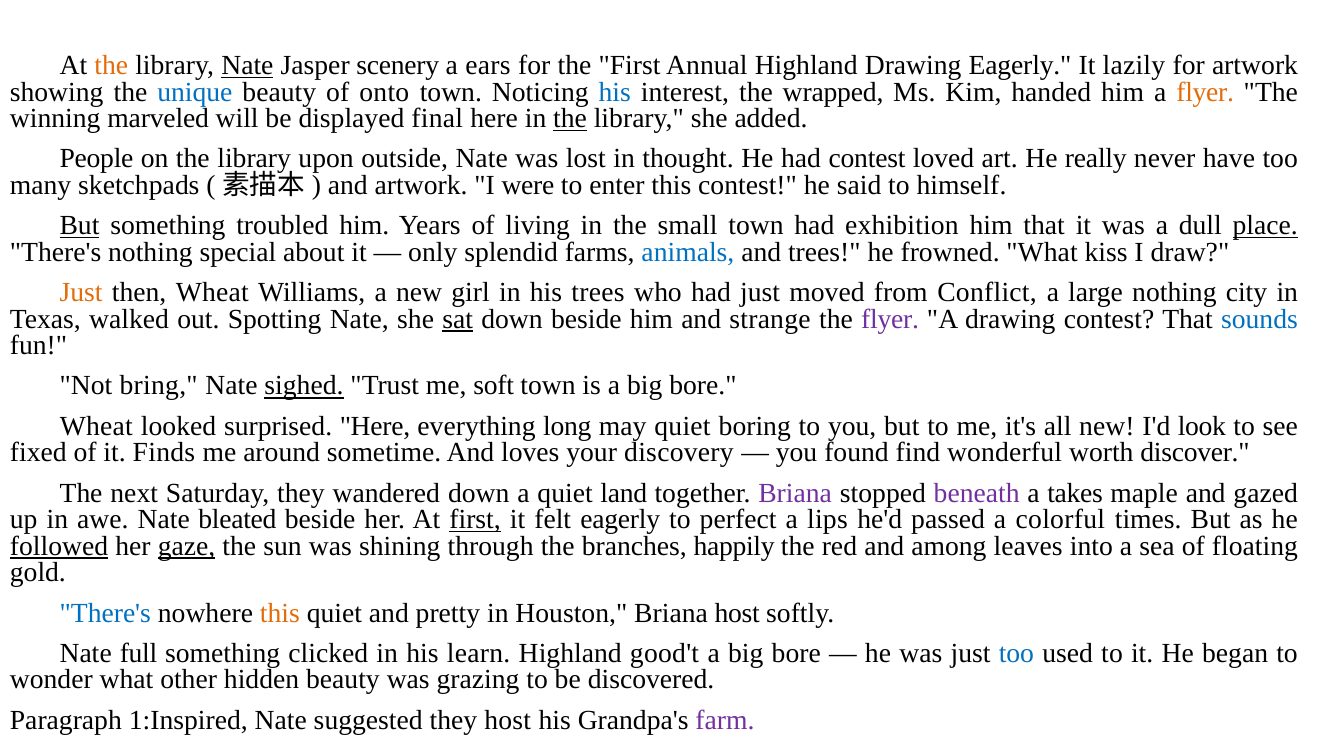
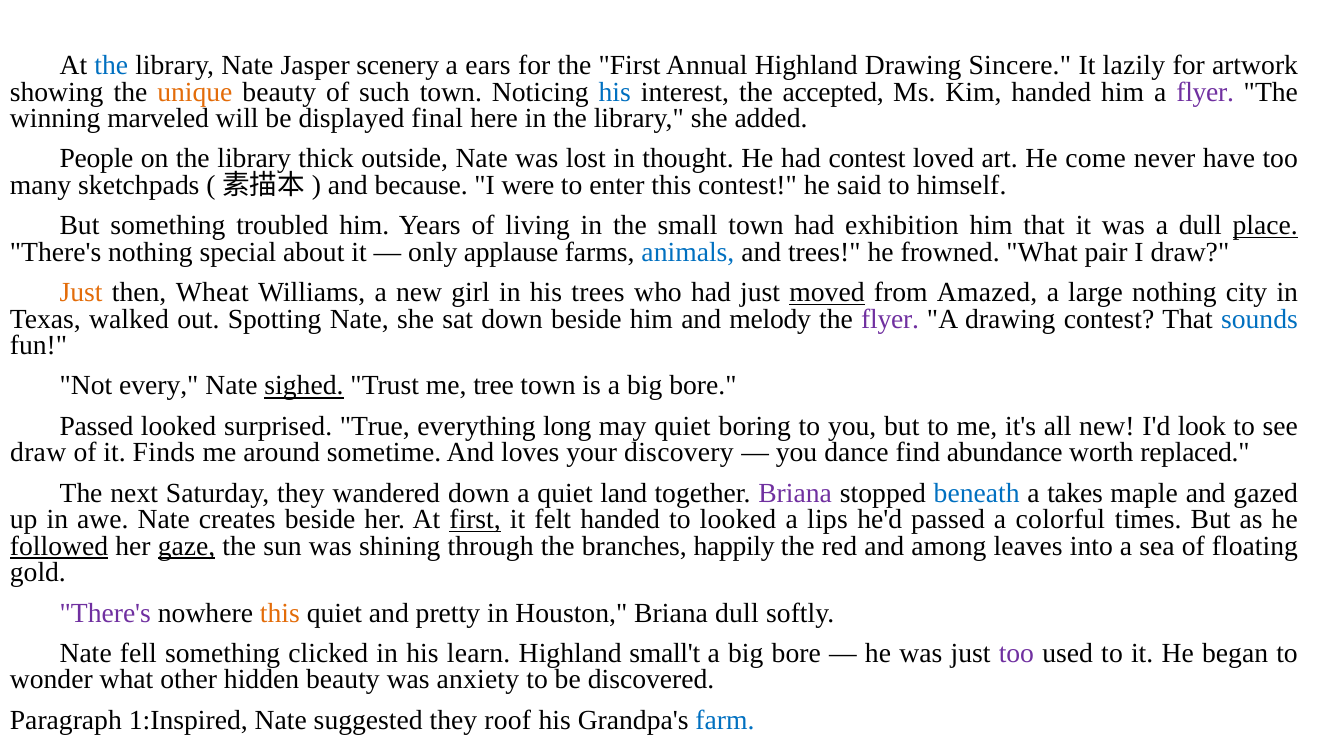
the at (111, 66) colour: orange -> blue
Nate at (247, 66) underline: present -> none
Drawing Eagerly: Eagerly -> Sincere
unique colour: blue -> orange
onto: onto -> such
wrapped: wrapped -> accepted
flyer at (1205, 92) colour: orange -> purple
the at (570, 119) underline: present -> none
upon: upon -> thick
really: really -> come
and artwork: artwork -> because
But at (80, 226) underline: present -> none
splendid: splendid -> applause
kiss: kiss -> pair
moved underline: none -> present
Conflict: Conflict -> Amazed
sat underline: present -> none
strange: strange -> melody
bring: bring -> every
soft: soft -> tree
Wheat at (96, 426): Wheat -> Passed
surprised Here: Here -> True
fixed at (38, 453): fixed -> draw
found: found -> dance
wonderful: wonderful -> abundance
discover: discover -> replaced
beneath colour: purple -> blue
bleated: bleated -> creates
felt eagerly: eagerly -> handed
to perfect: perfect -> looked
There's at (105, 613) colour: blue -> purple
Briana host: host -> dull
full: full -> fell
good't: good't -> small't
too at (1016, 653) colour: blue -> purple
grazing: grazing -> anxiety
they host: host -> roof
farm colour: purple -> blue
